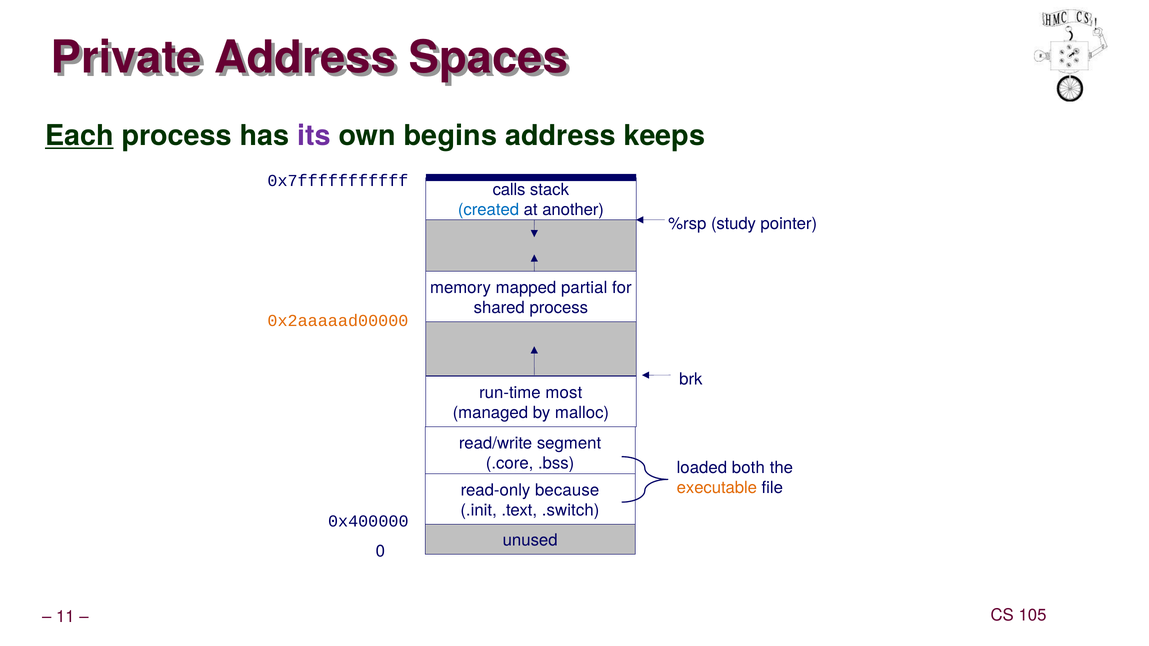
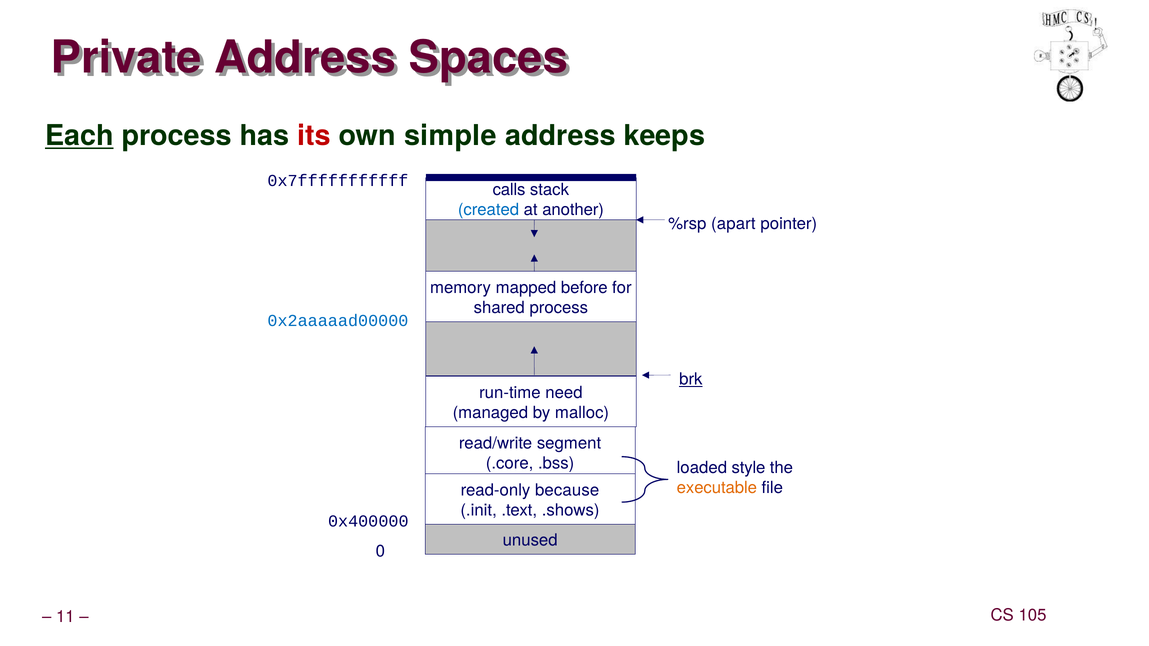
its colour: purple -> red
begins: begins -> simple
study: study -> apart
partial: partial -> before
0x2aaaaad00000 colour: orange -> blue
brk underline: none -> present
most: most -> need
both: both -> style
.switch: .switch -> .shows
